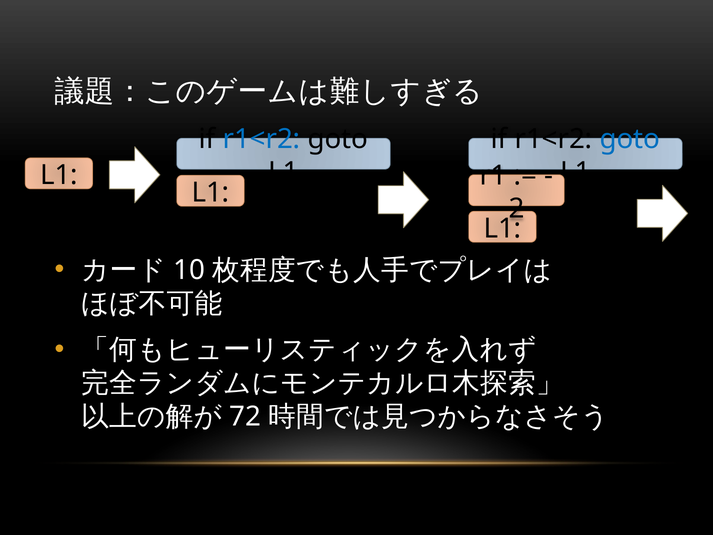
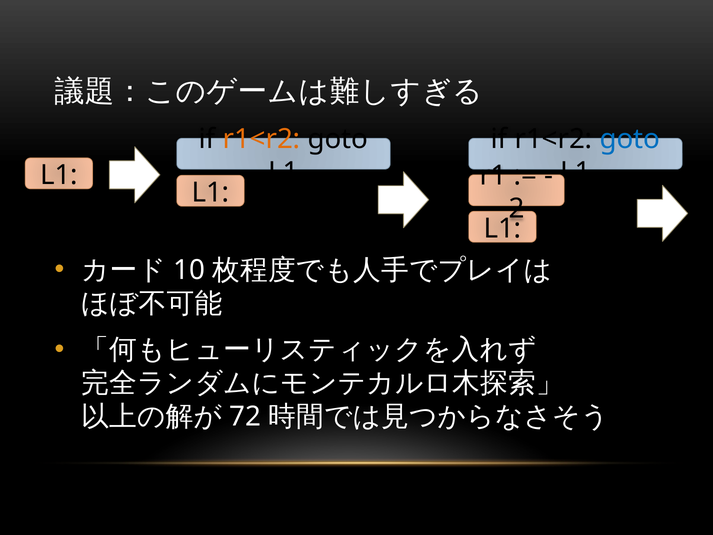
r1<r2 at (261, 139) colour: blue -> orange
